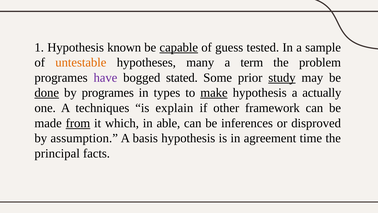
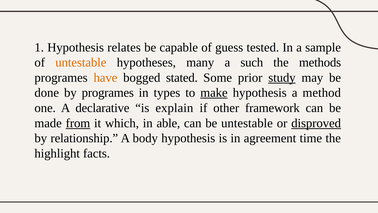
known: known -> relates
capable underline: present -> none
term: term -> such
problem: problem -> methods
have colour: purple -> orange
done underline: present -> none
actually: actually -> method
techniques: techniques -> declarative
be inferences: inferences -> untestable
disproved underline: none -> present
assumption: assumption -> relationship
basis: basis -> body
principal: principal -> highlight
